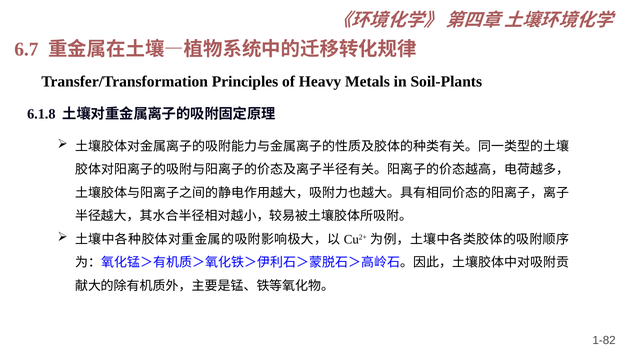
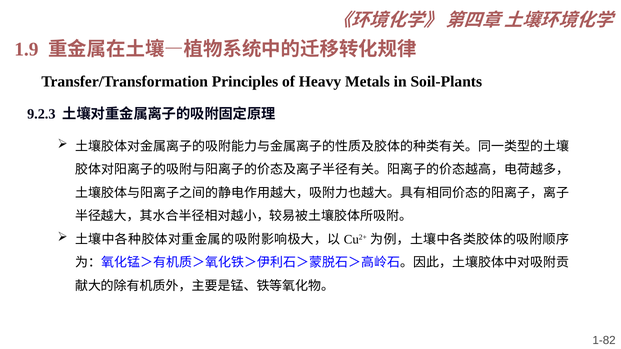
6.7: 6.7 -> 1.9
6.1.8: 6.1.8 -> 9.2.3
